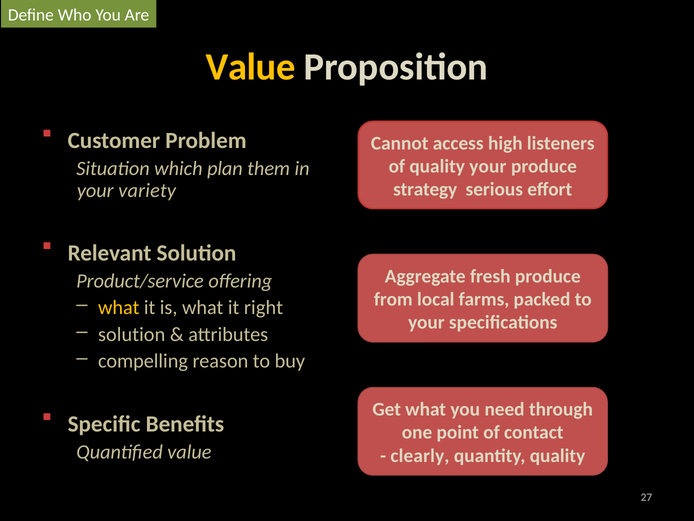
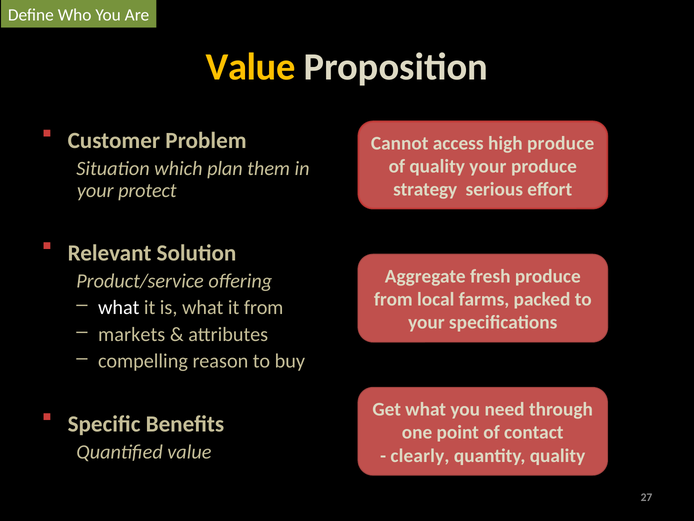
high listeners: listeners -> produce
variety: variety -> protect
what at (119, 307) colour: yellow -> white
it right: right -> from
solution at (132, 334): solution -> markets
